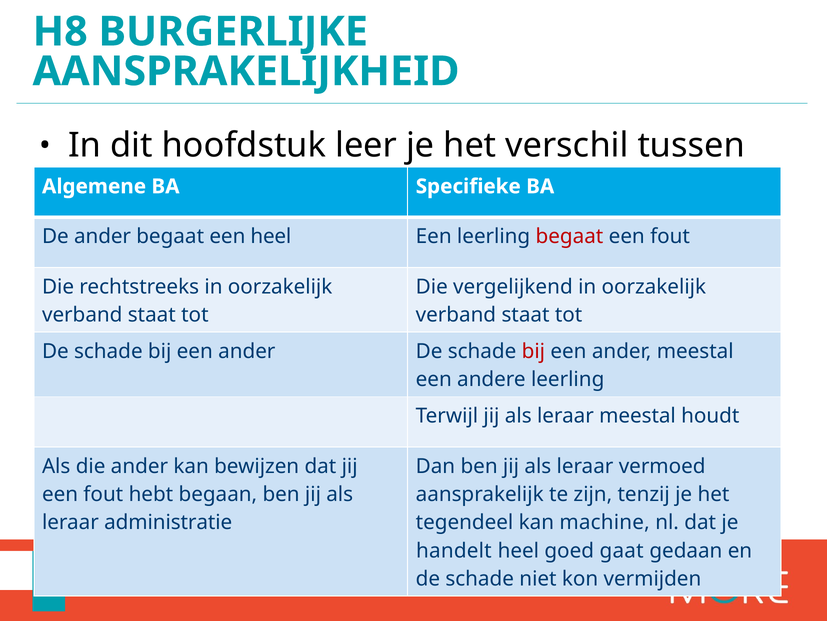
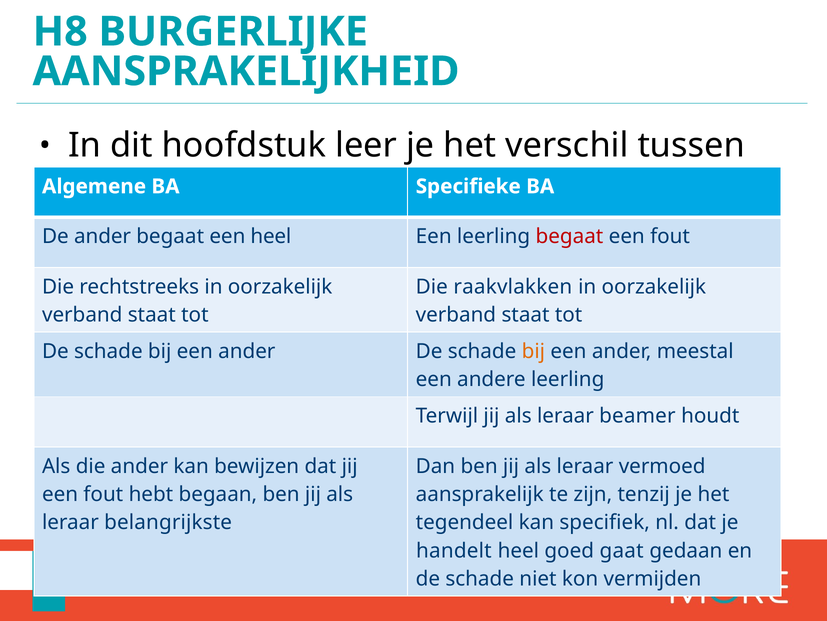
vergelijkend: vergelijkend -> raakvlakken
bij at (533, 351) colour: red -> orange
leraar meestal: meestal -> beamer
administratie: administratie -> belangrijkste
machine: machine -> specifiek
